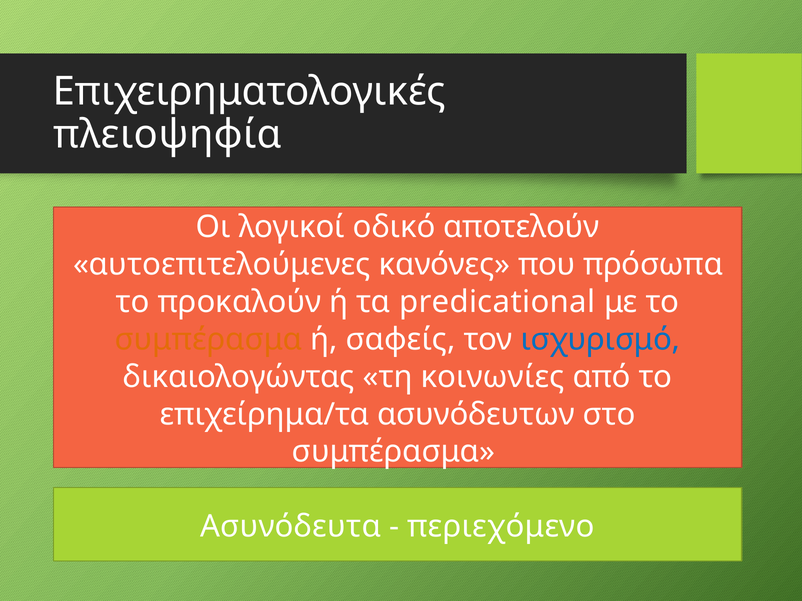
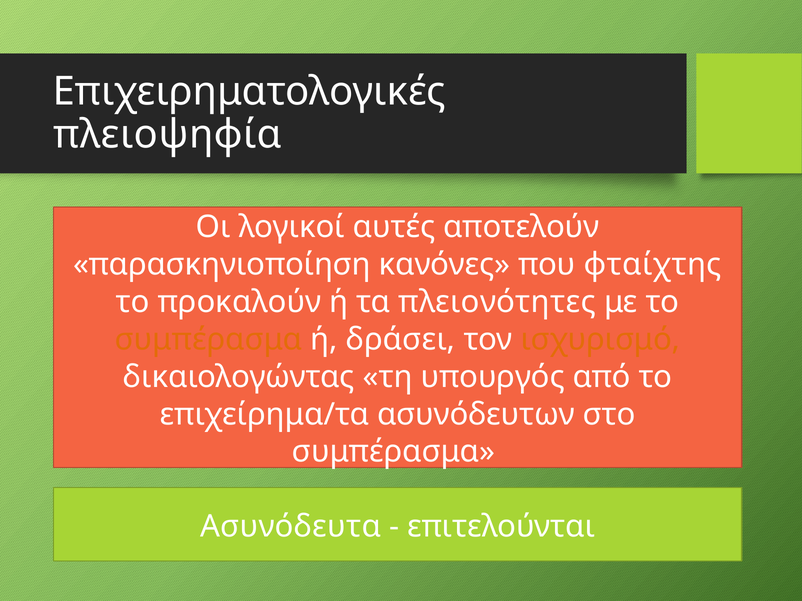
οδικό: οδικό -> αυτές
αυτοεπιτελούμενες: αυτοεπιτελούμενες -> παρασκηνιοποίηση
πρόσωπα: πρόσωπα -> φταίχτης
predicational: predicational -> πλειονότητες
σαφείς: σαφείς -> δράσει
ισχυρισμό colour: blue -> orange
κοινωνίες: κοινωνίες -> υπουργός
περιεχόμενο: περιεχόμενο -> επιτελούνται
